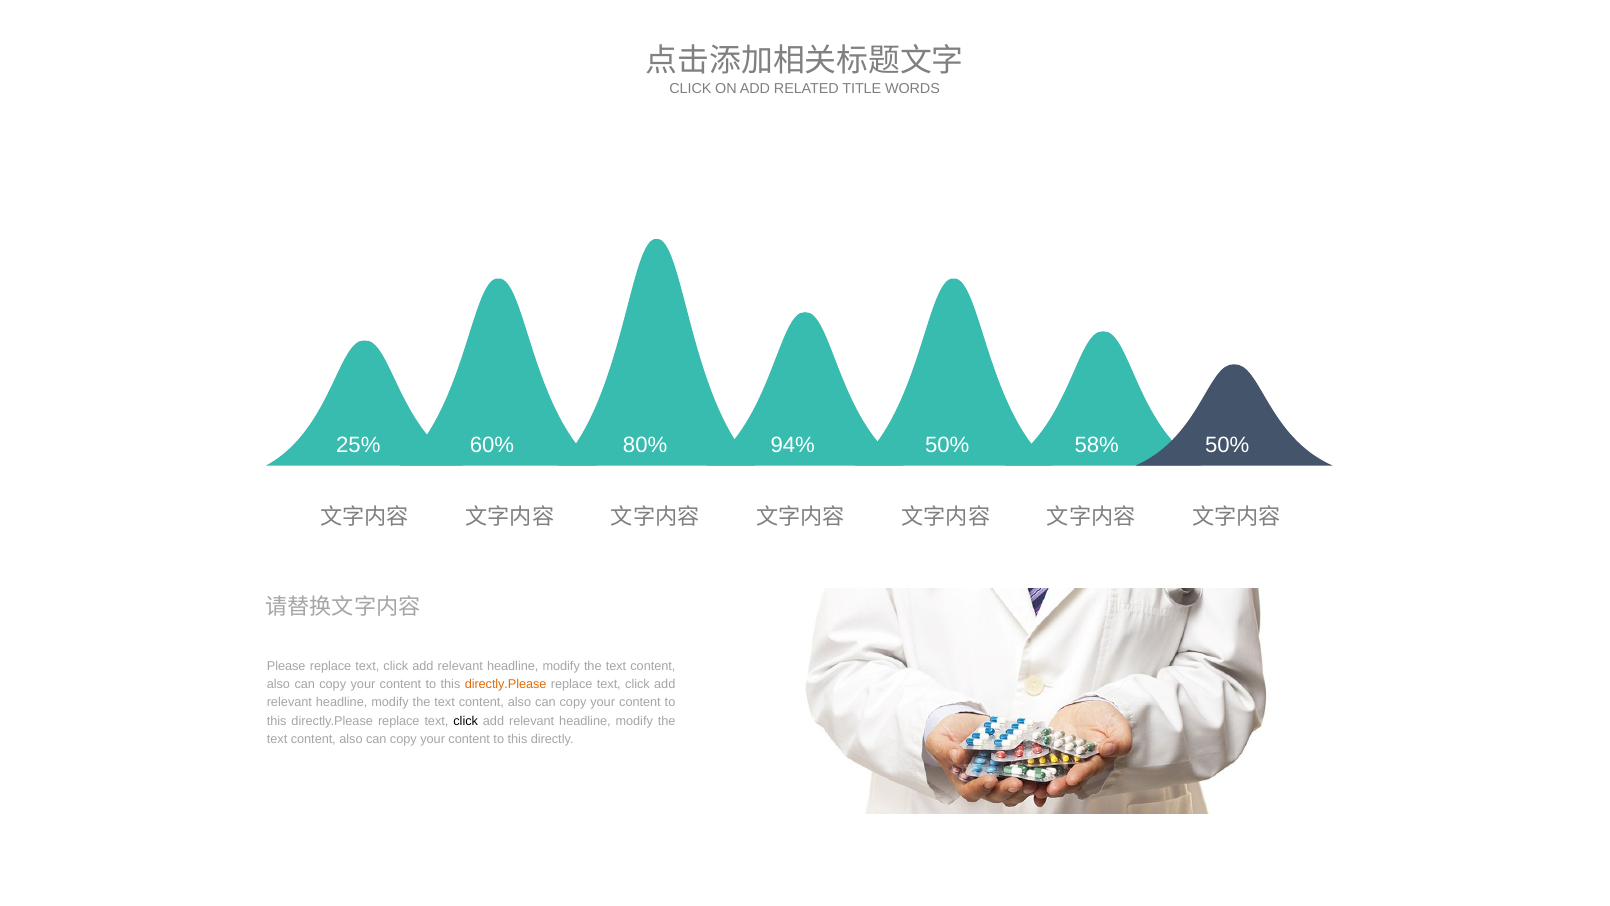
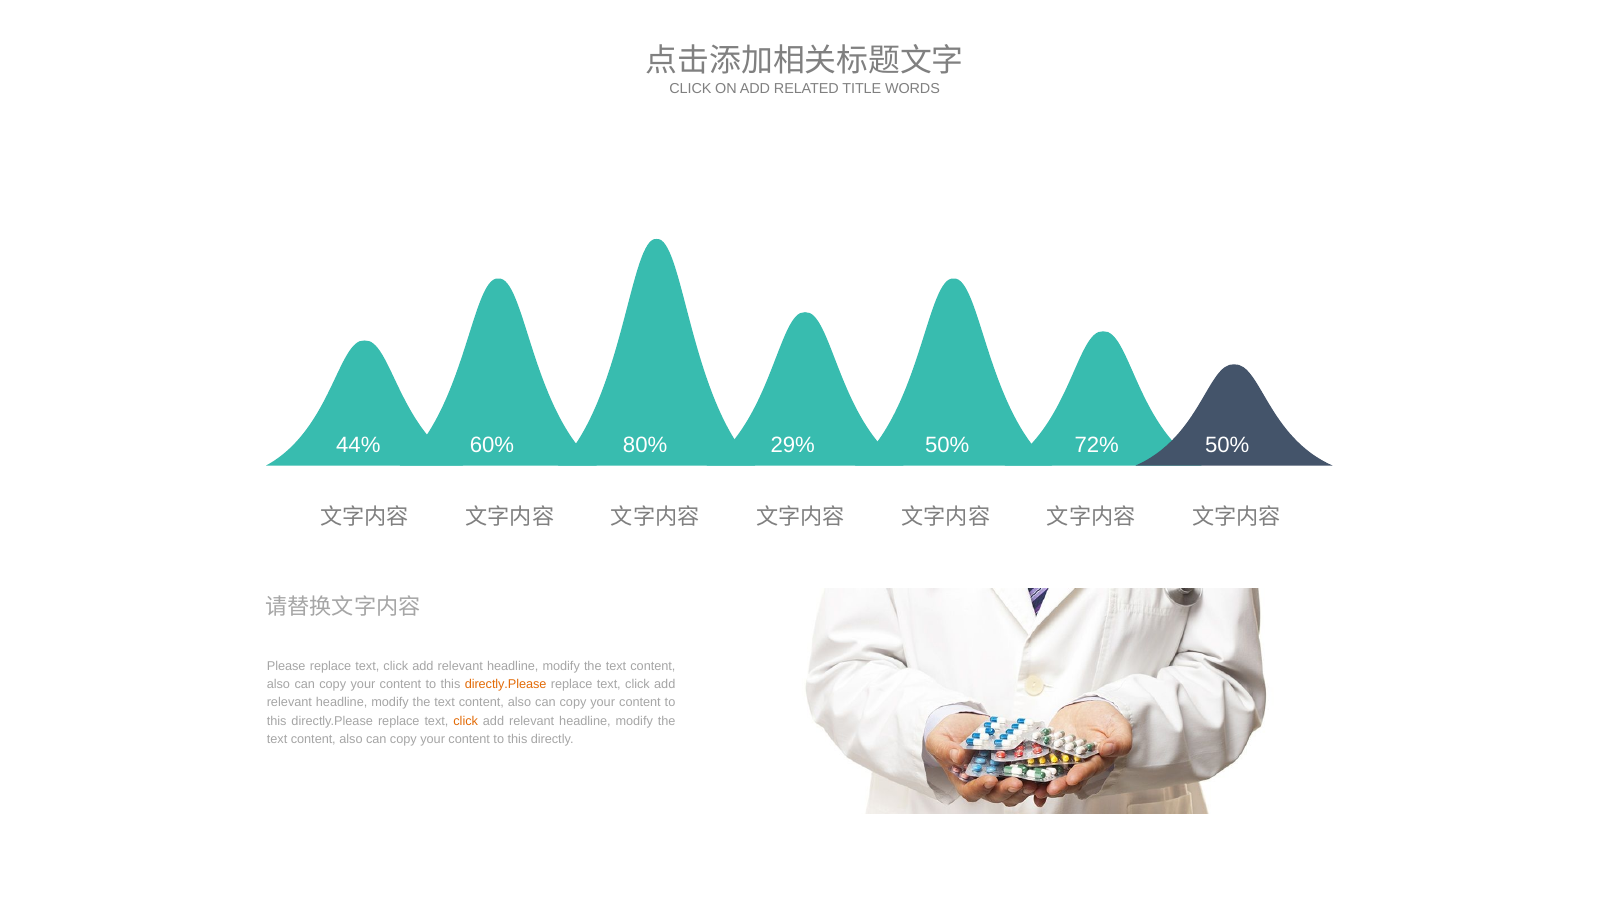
25%: 25% -> 44%
94%: 94% -> 29%
58%: 58% -> 72%
click at (466, 721) colour: black -> orange
